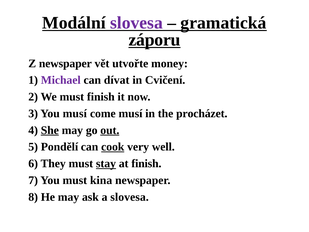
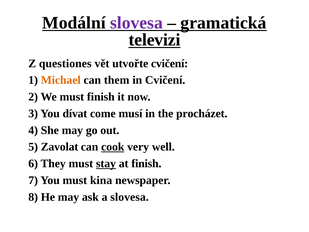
záporu: záporu -> televizi
Z newspaper: newspaper -> questiones
utvořte money: money -> cvičení
Michael colour: purple -> orange
dívat: dívat -> them
You musí: musí -> dívat
She underline: present -> none
out underline: present -> none
Pondělí: Pondělí -> Zavolat
